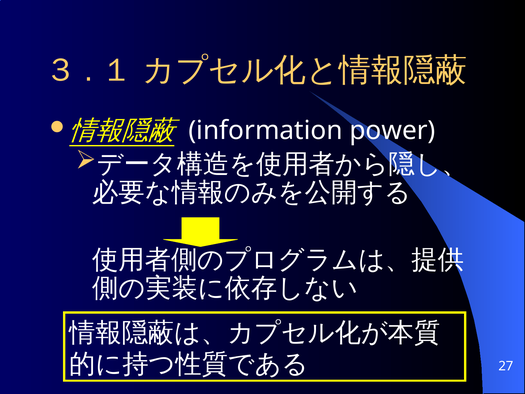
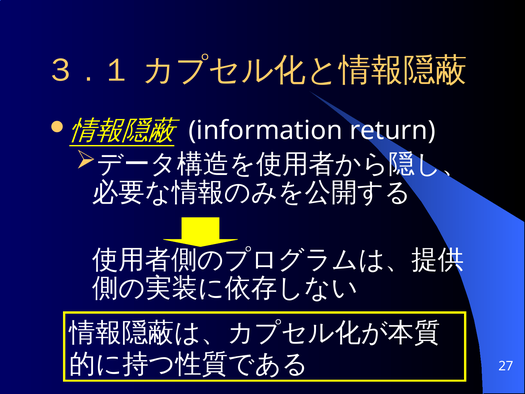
power: power -> return
